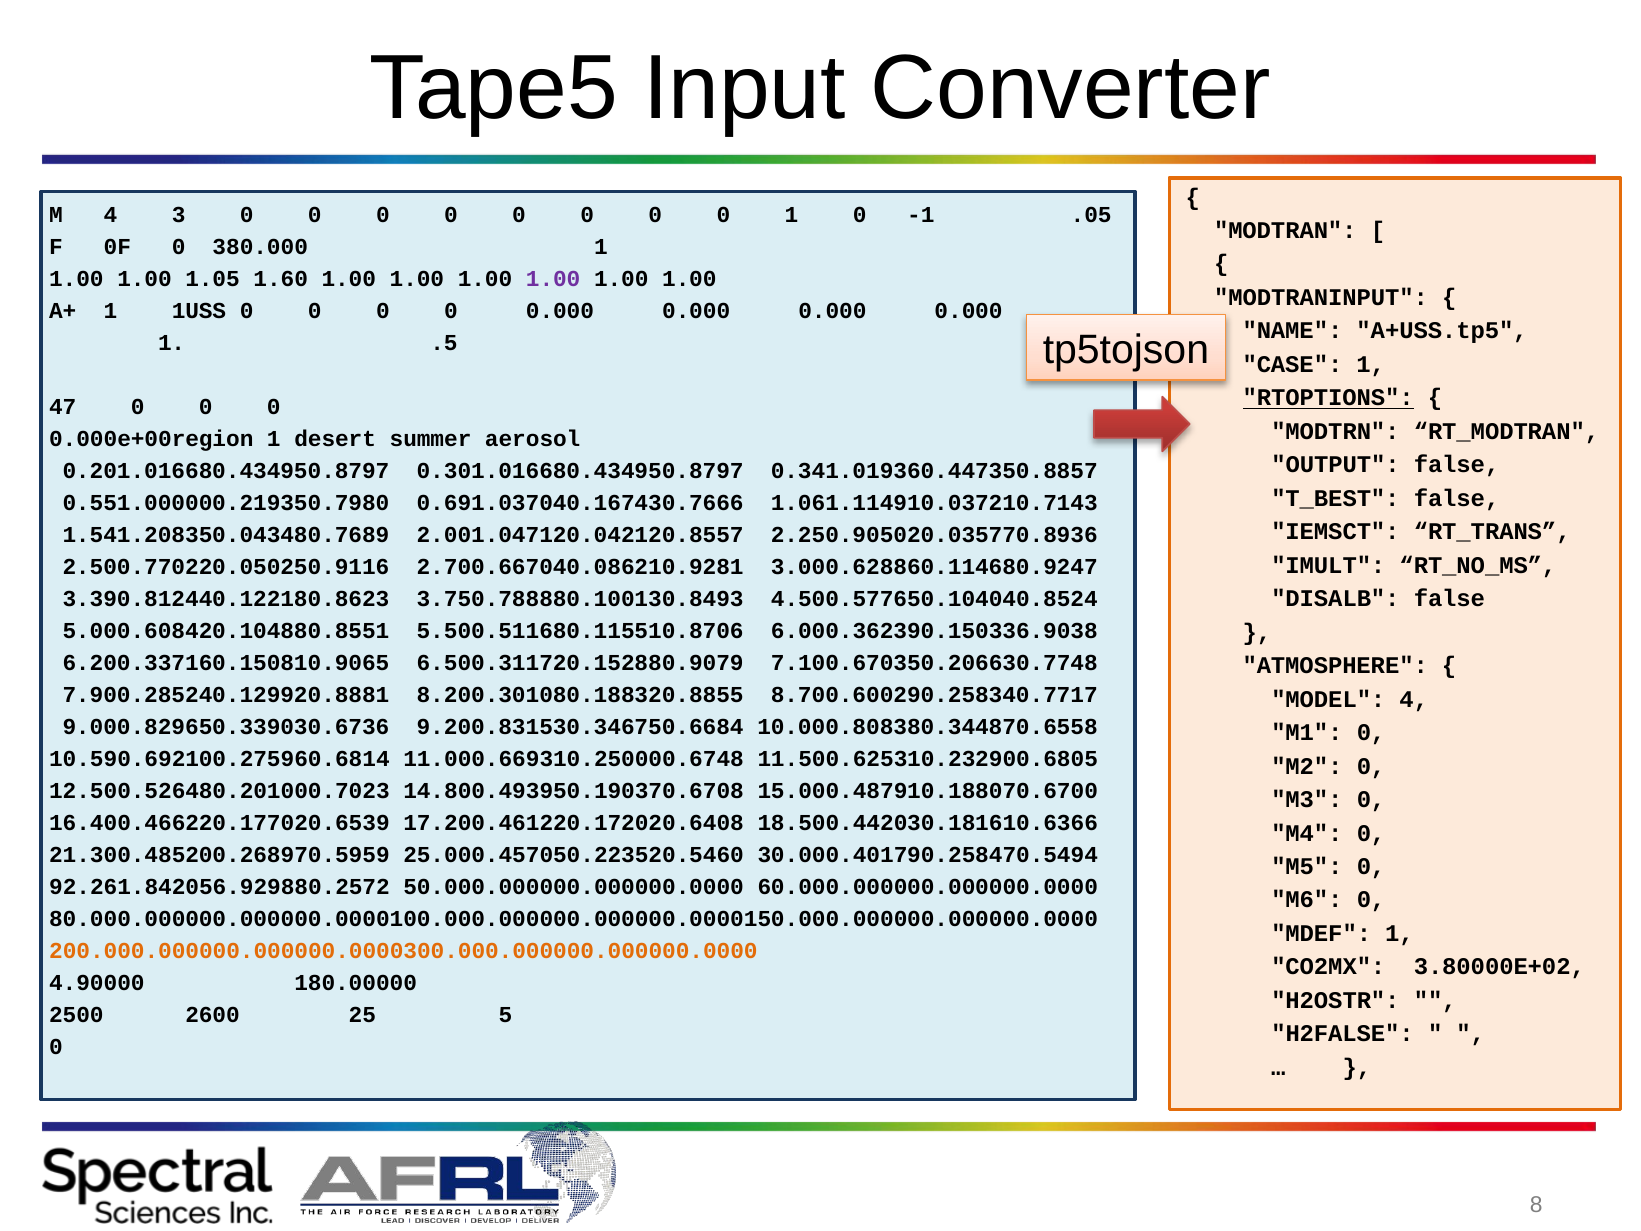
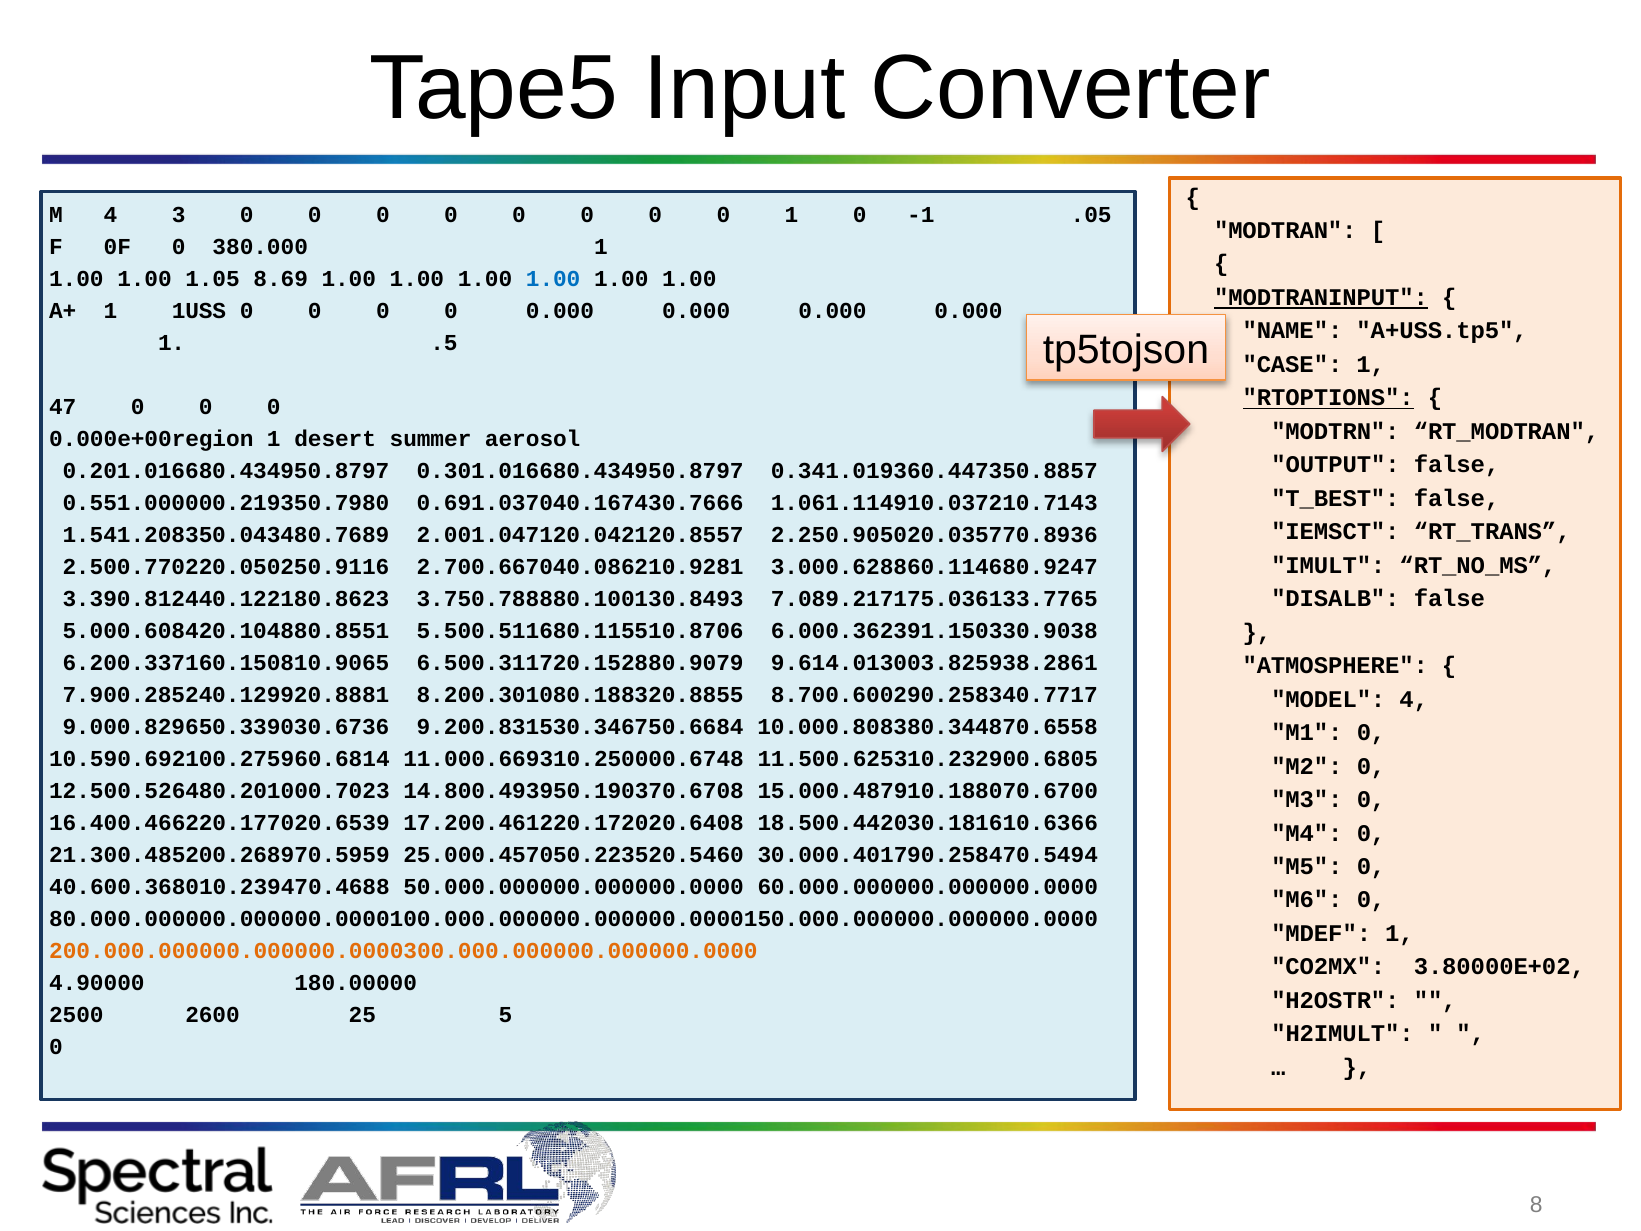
1.60: 1.60 -> 8.69
1.00 at (553, 279) colour: purple -> blue
MODTRANINPUT underline: none -> present
4.500.577650.104040.8524: 4.500.577650.104040.8524 -> 7.089.217175.036133.7765
6.000.362390.150336.9038: 6.000.362390.150336.9038 -> 6.000.362391.150330.9038
7.100.670350.206630.7748: 7.100.670350.206630.7748 -> 9.614.013003.825938.2861
92.261.842056.929880.2572: 92.261.842056.929880.2572 -> 40.600.368010.239470.4688
H2FALSE: H2FALSE -> H2IMULT
